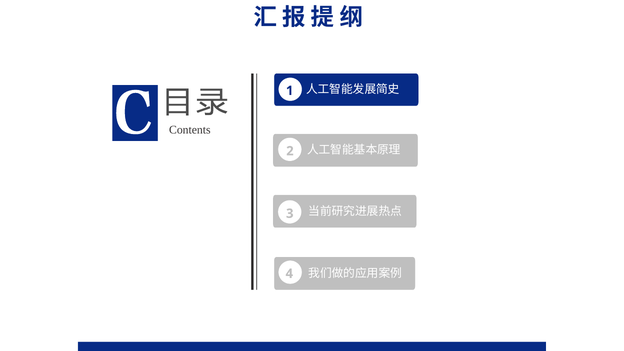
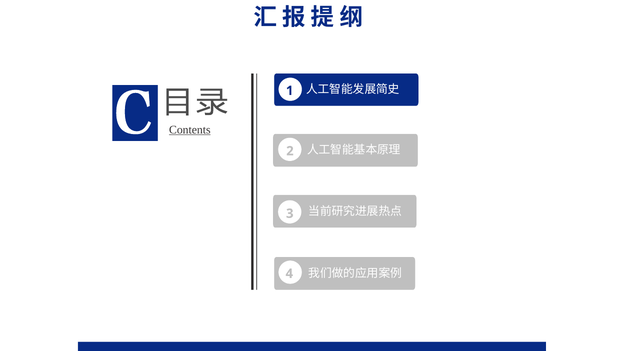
Contents underline: none -> present
